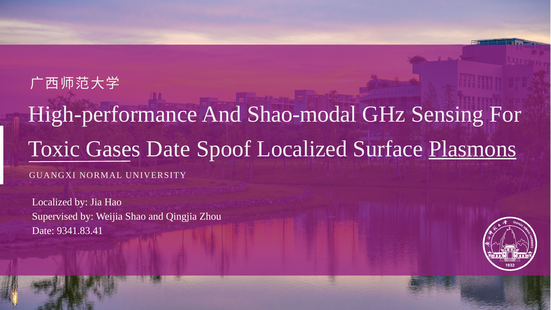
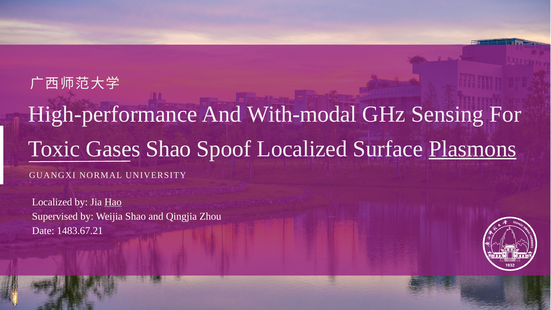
Shao-modal: Shao-modal -> With-modal
Gases Date: Date -> Shao
Hao underline: none -> present
9341.83.41: 9341.83.41 -> 1483.67.21
